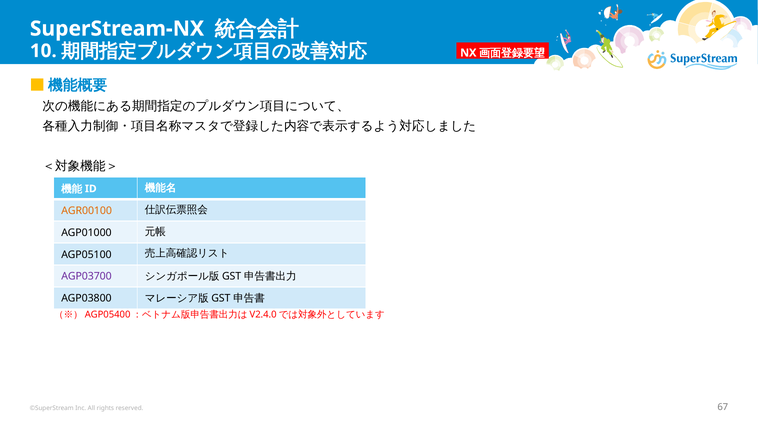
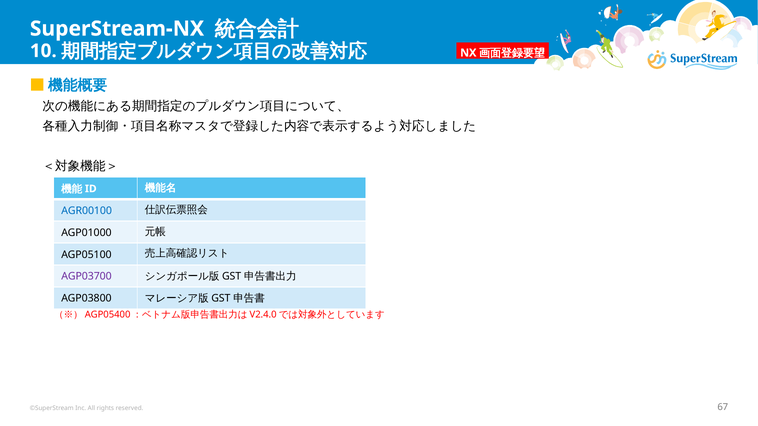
AGR00100 colour: orange -> blue
